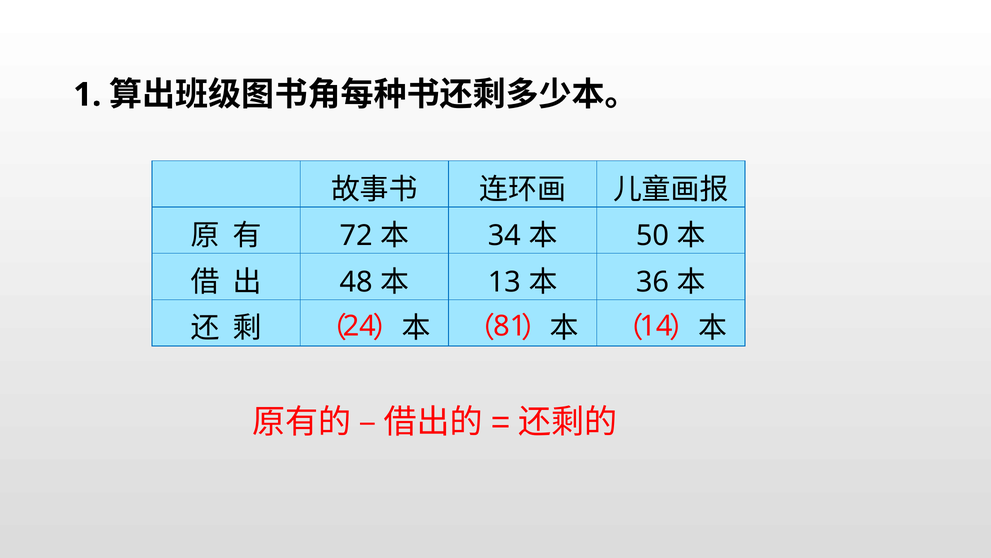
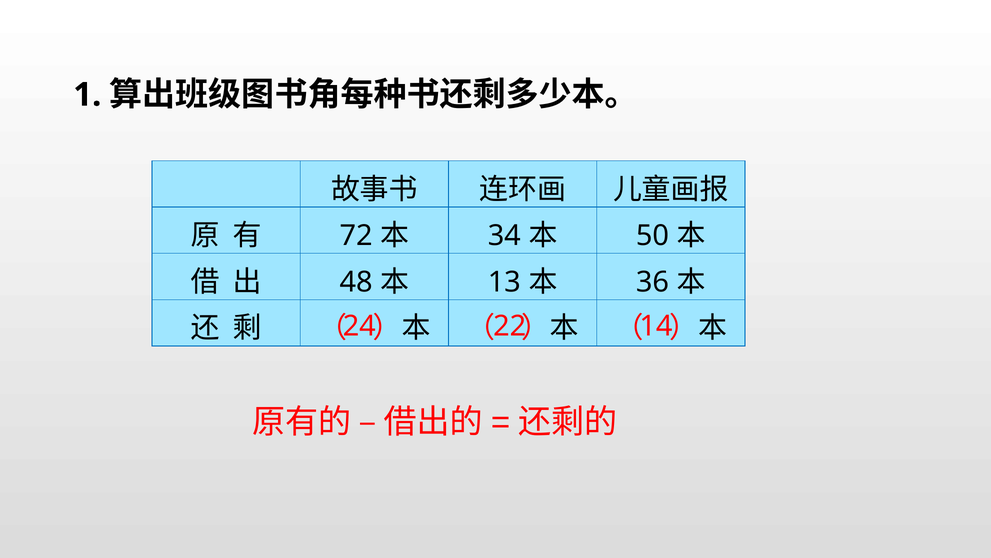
81: 81 -> 22
